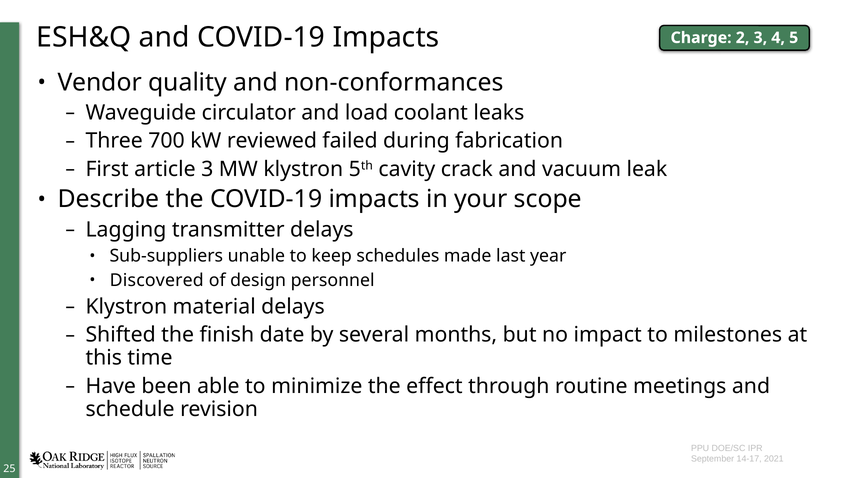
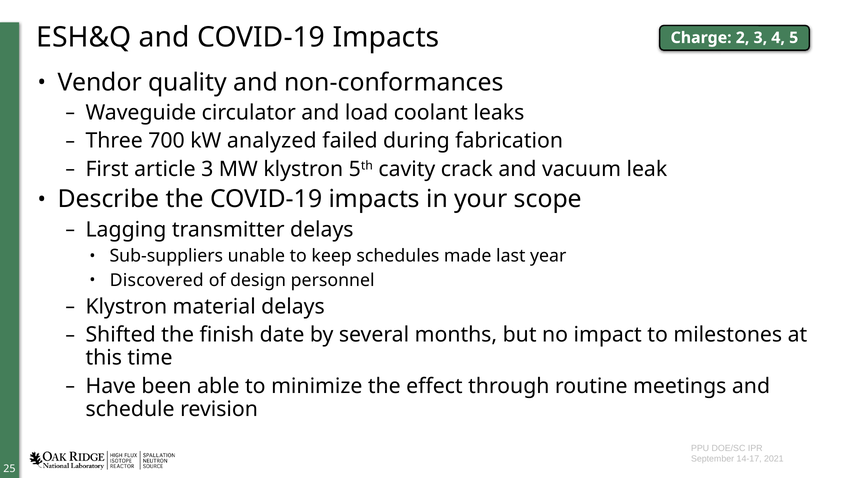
reviewed: reviewed -> analyzed
